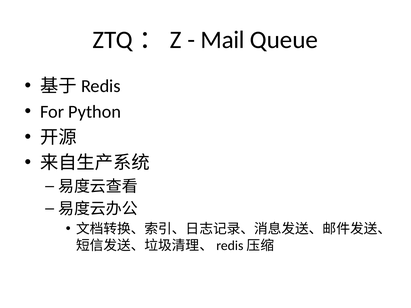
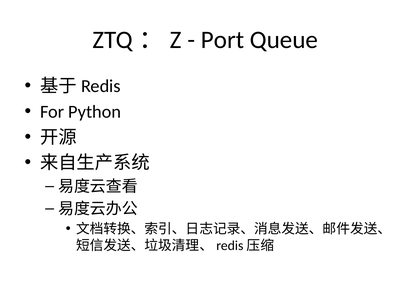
Mail: Mail -> Port
